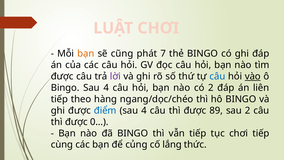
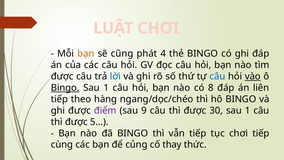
7: 7 -> 4
lời colour: purple -> blue
Bingo at (65, 88) underline: none -> present
4 at (106, 88): 4 -> 1
có 2: 2 -> 8
điểm colour: blue -> purple
4 at (144, 110): 4 -> 9
89: 89 -> 30
2 at (248, 110): 2 -> 1
0…: 0… -> 5…
lắng: lắng -> thay
